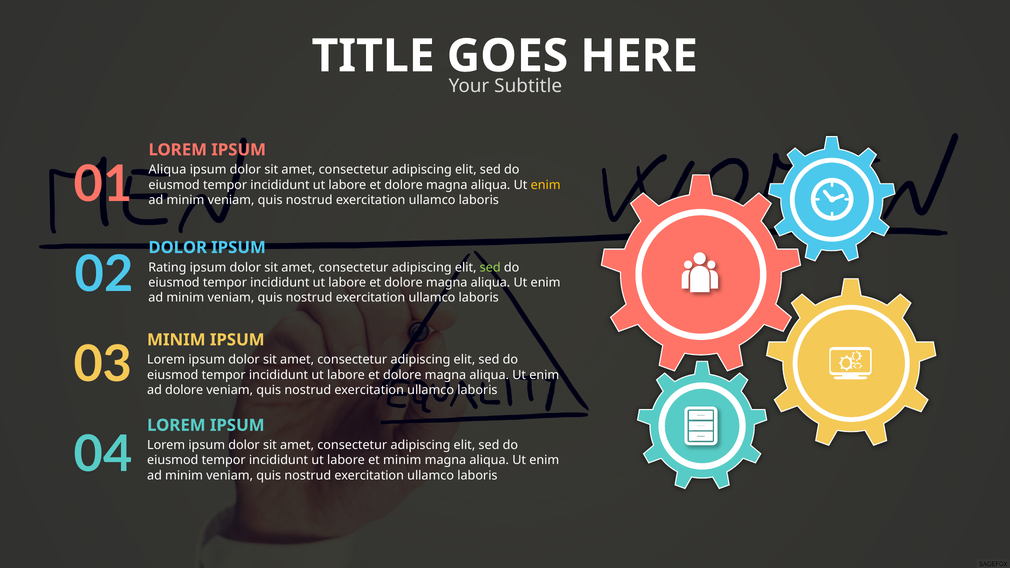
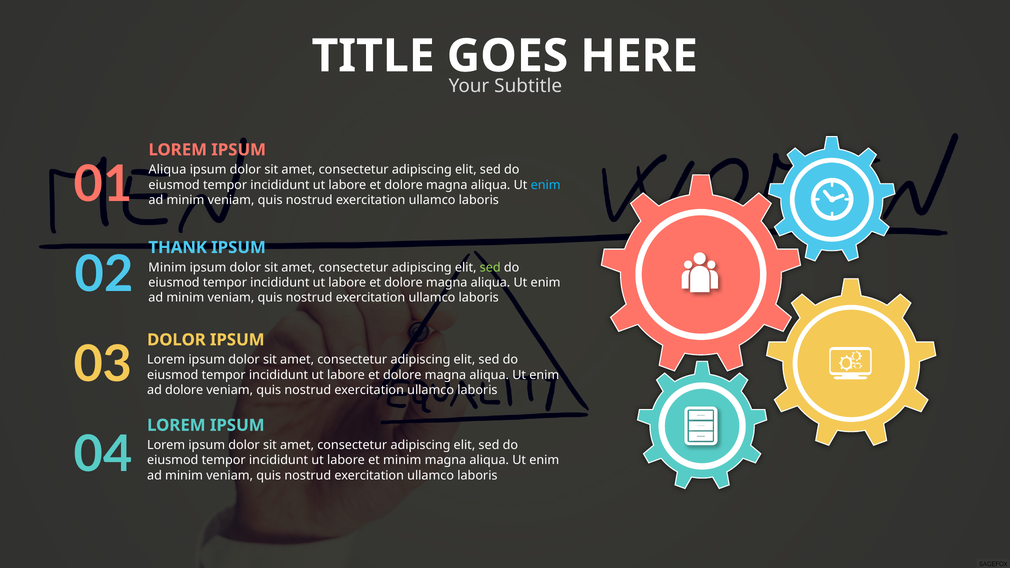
enim at (546, 185) colour: yellow -> light blue
DOLOR at (178, 248): DOLOR -> THANK
Rating at (167, 267): Rating -> Minim
MINIM at (176, 340): MINIM -> DOLOR
